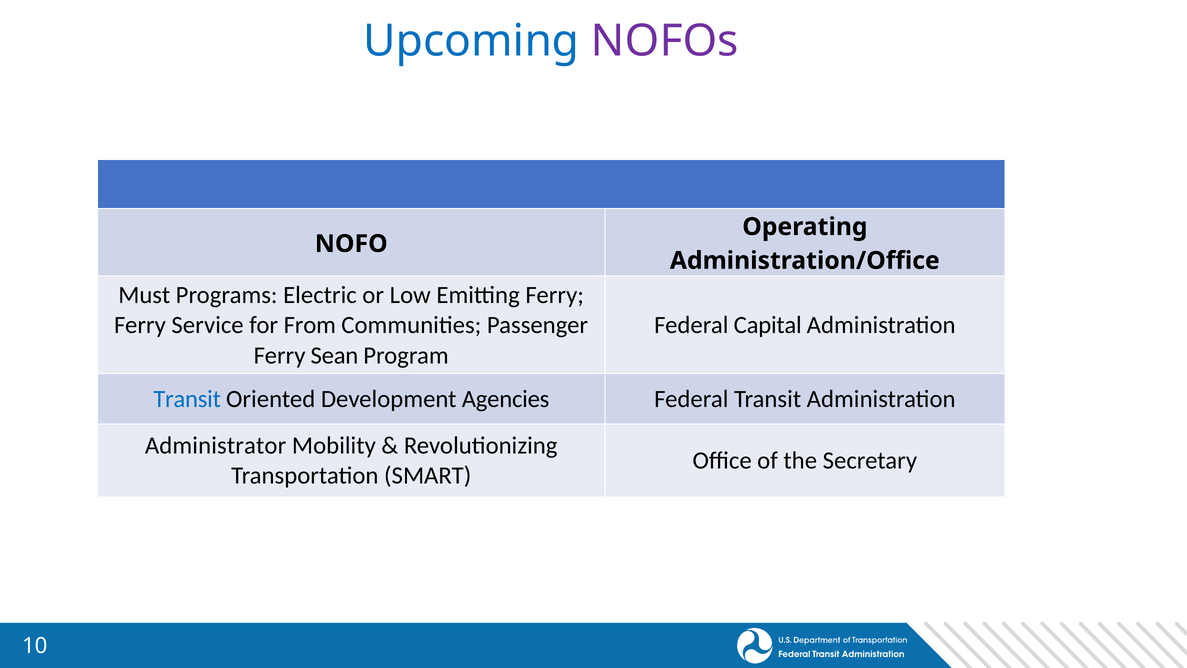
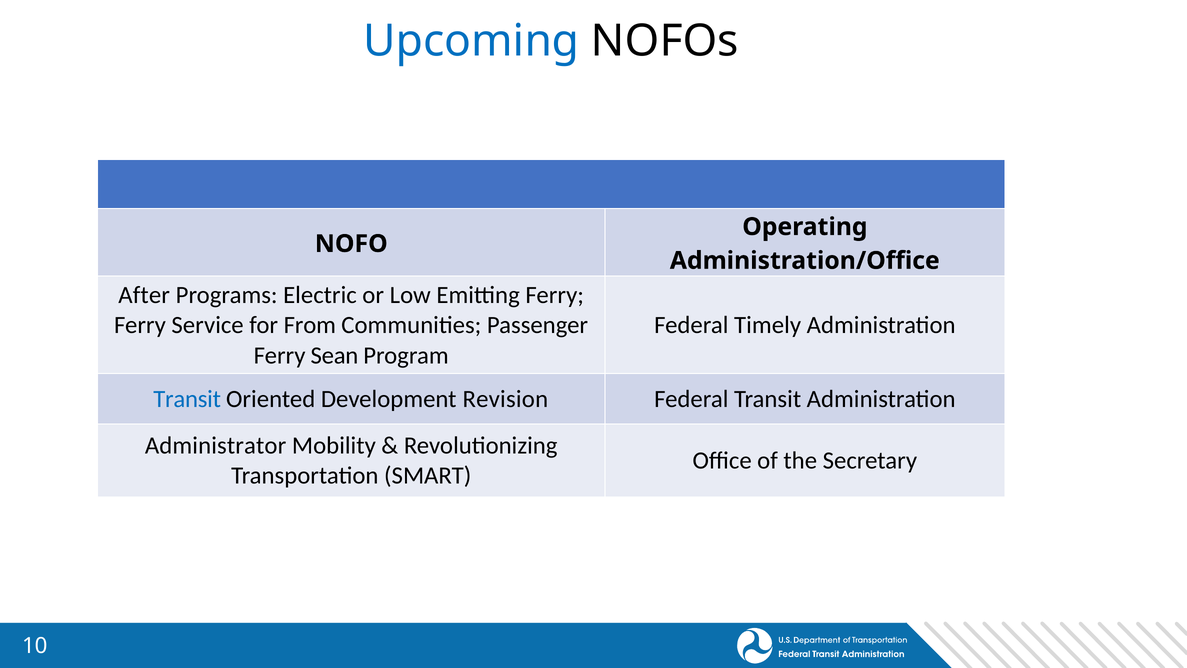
NOFOs colour: purple -> black
Must: Must -> After
Capital: Capital -> Timely
Agencies: Agencies -> Revision
